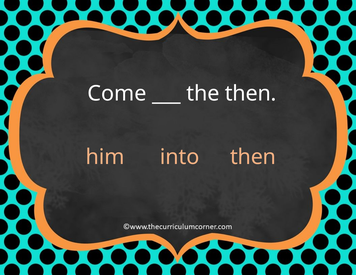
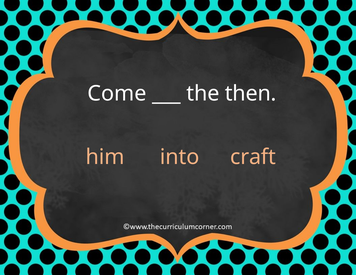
him then: then -> craft
